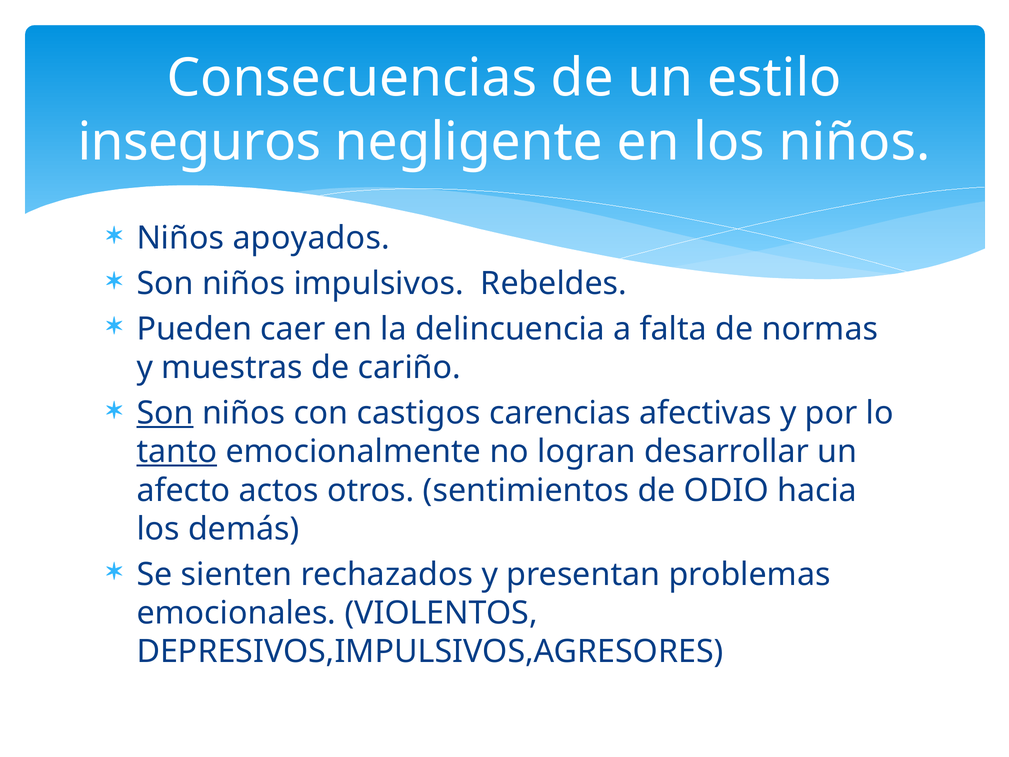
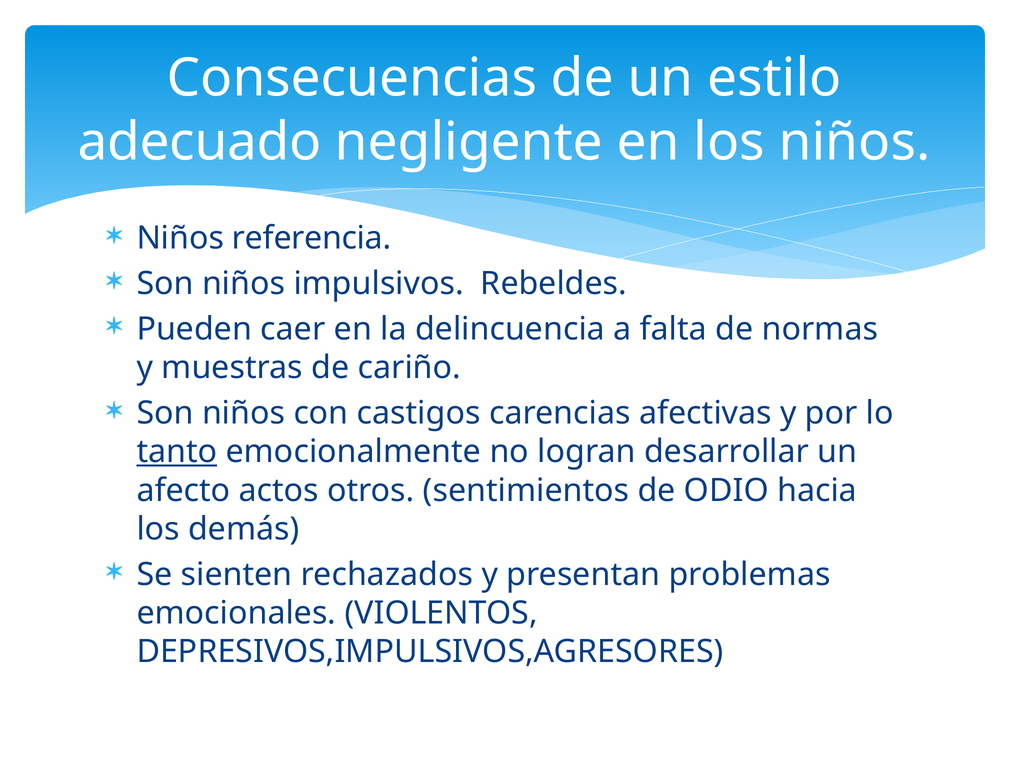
inseguros: inseguros -> adecuado
apoyados: apoyados -> referencia
Son at (165, 413) underline: present -> none
